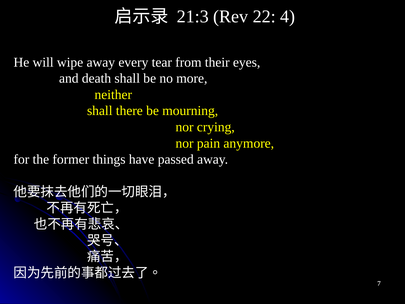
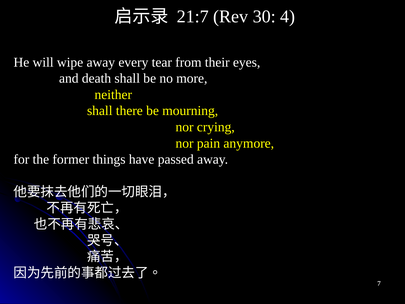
21:3: 21:3 -> 21:7
22: 22 -> 30
